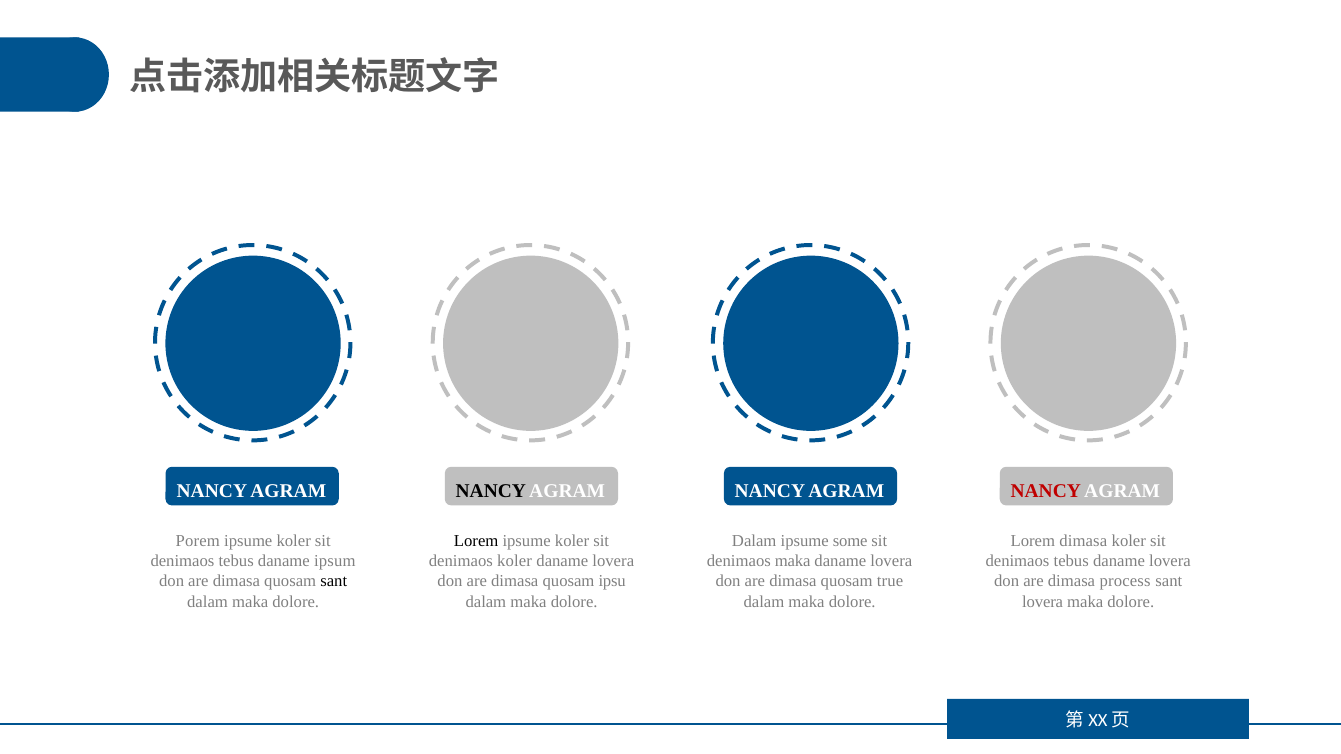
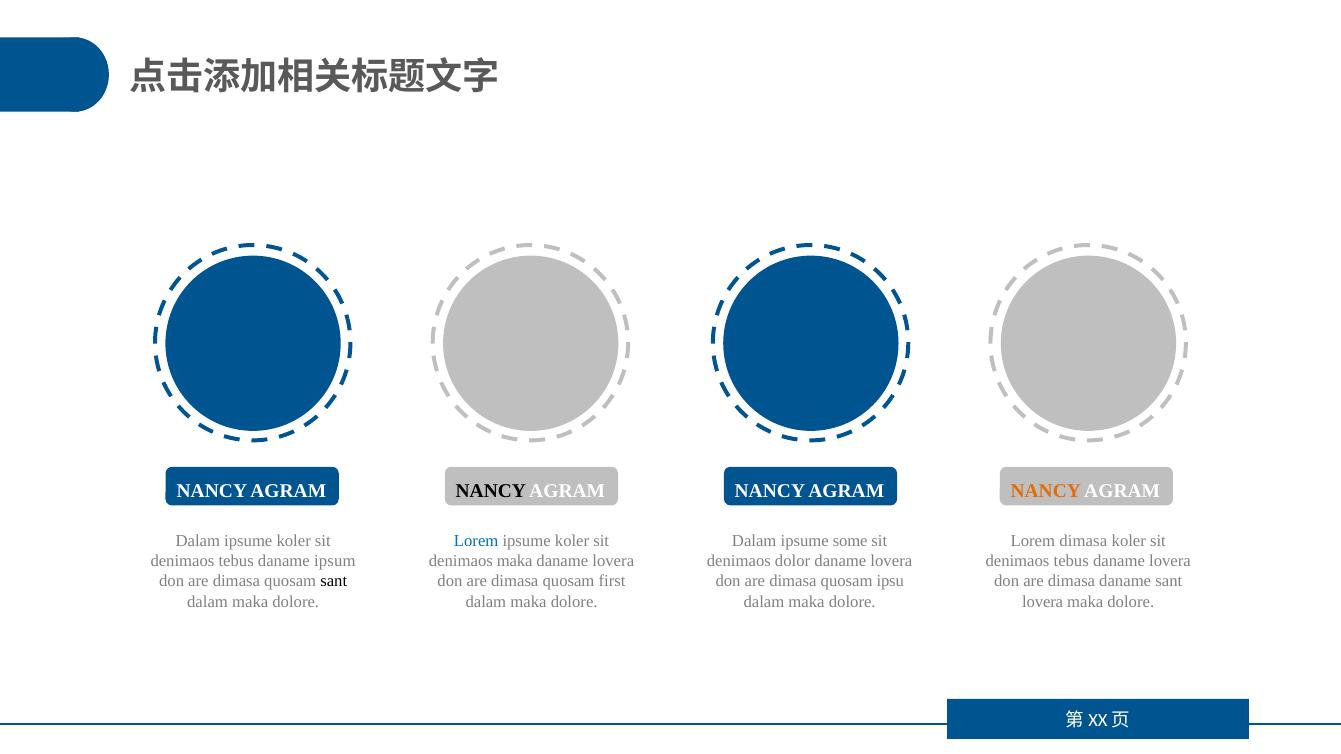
NANCY at (1046, 492) colour: red -> orange
Porem at (198, 542): Porem -> Dalam
Lorem at (476, 542) colour: black -> blue
denimaos koler: koler -> maka
denimaos maka: maka -> dolor
ipsu: ipsu -> first
true: true -> ipsu
dimasa process: process -> daname
